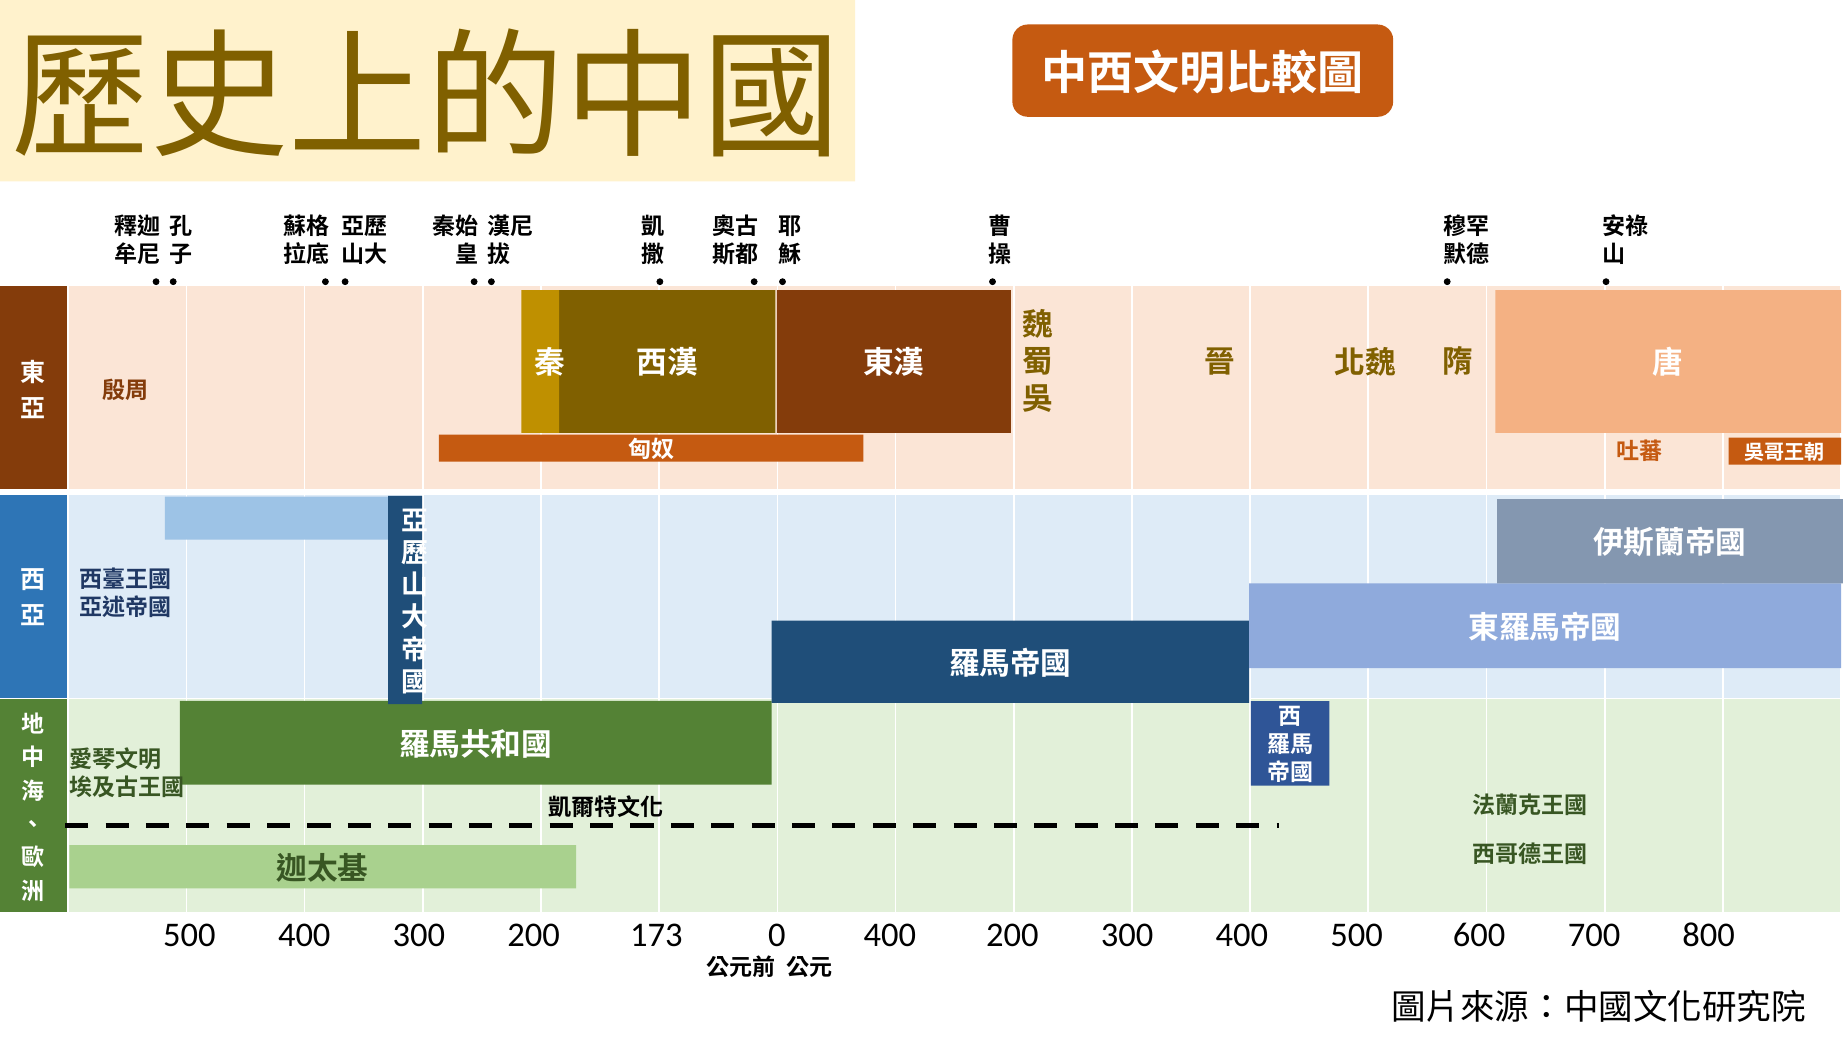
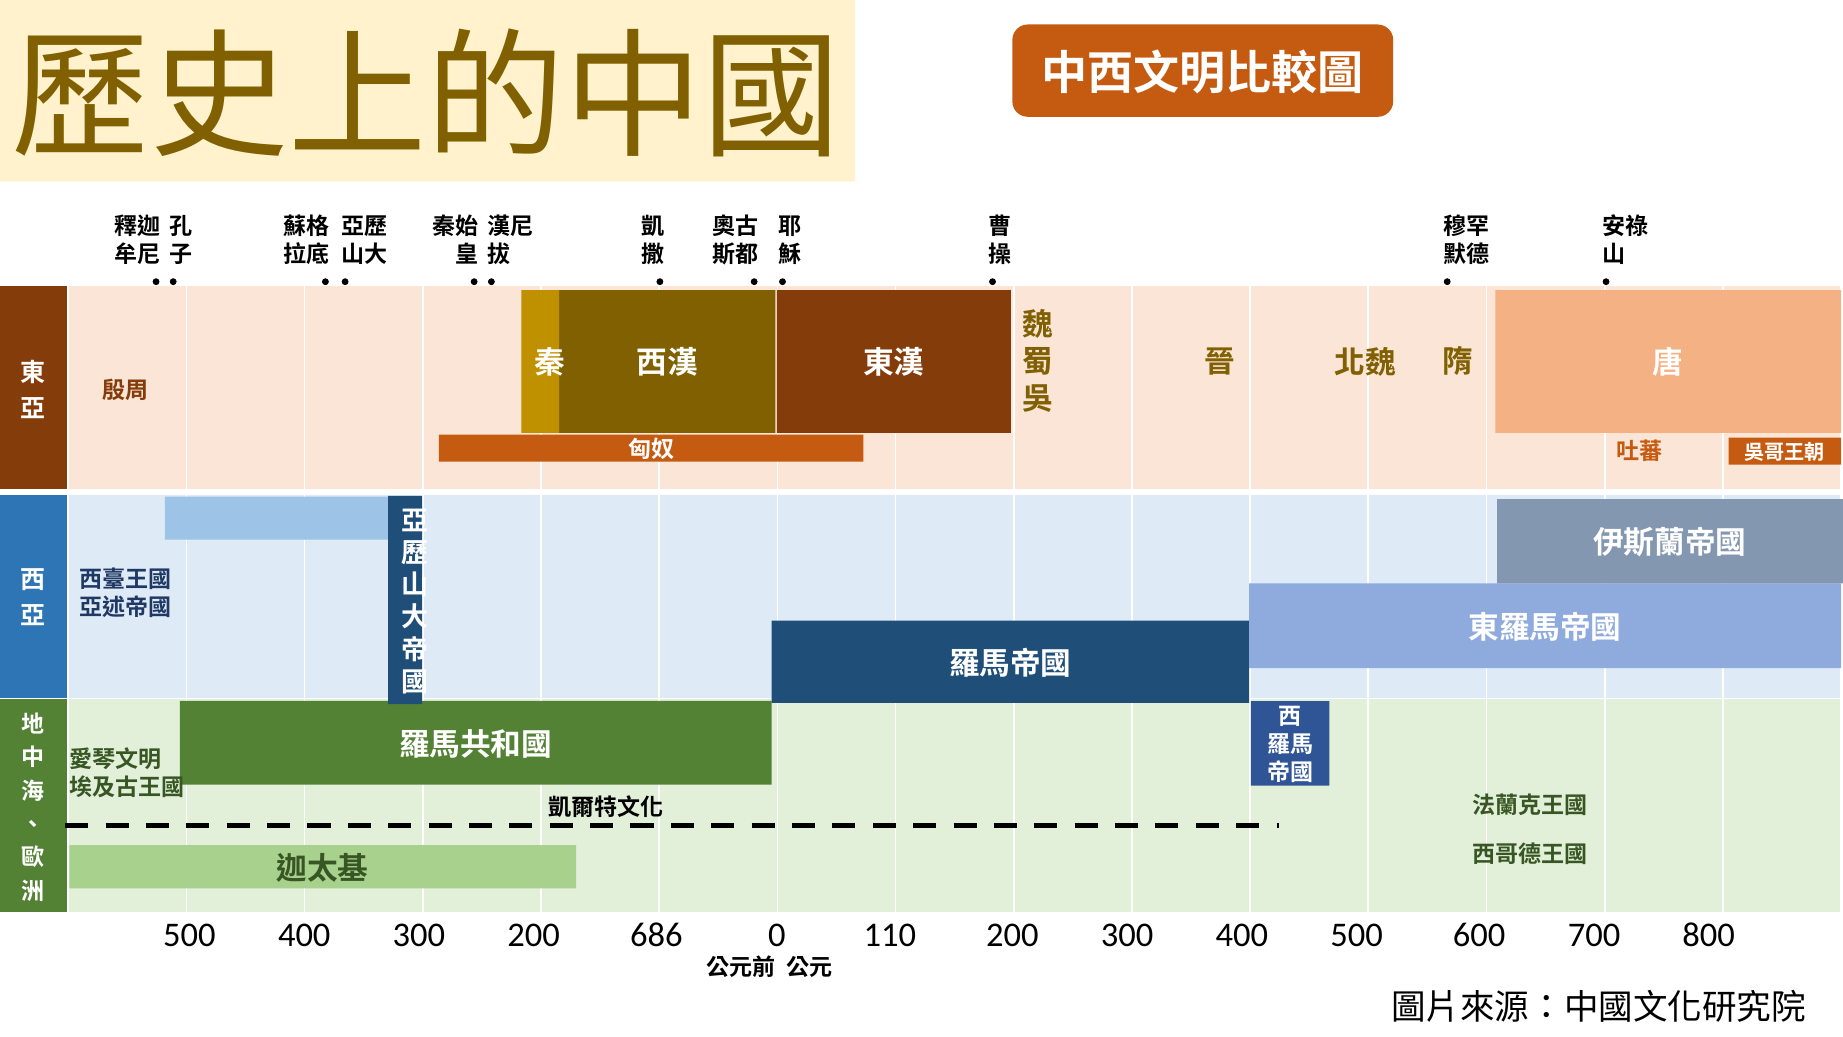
173: 173 -> 686
0 400: 400 -> 110
